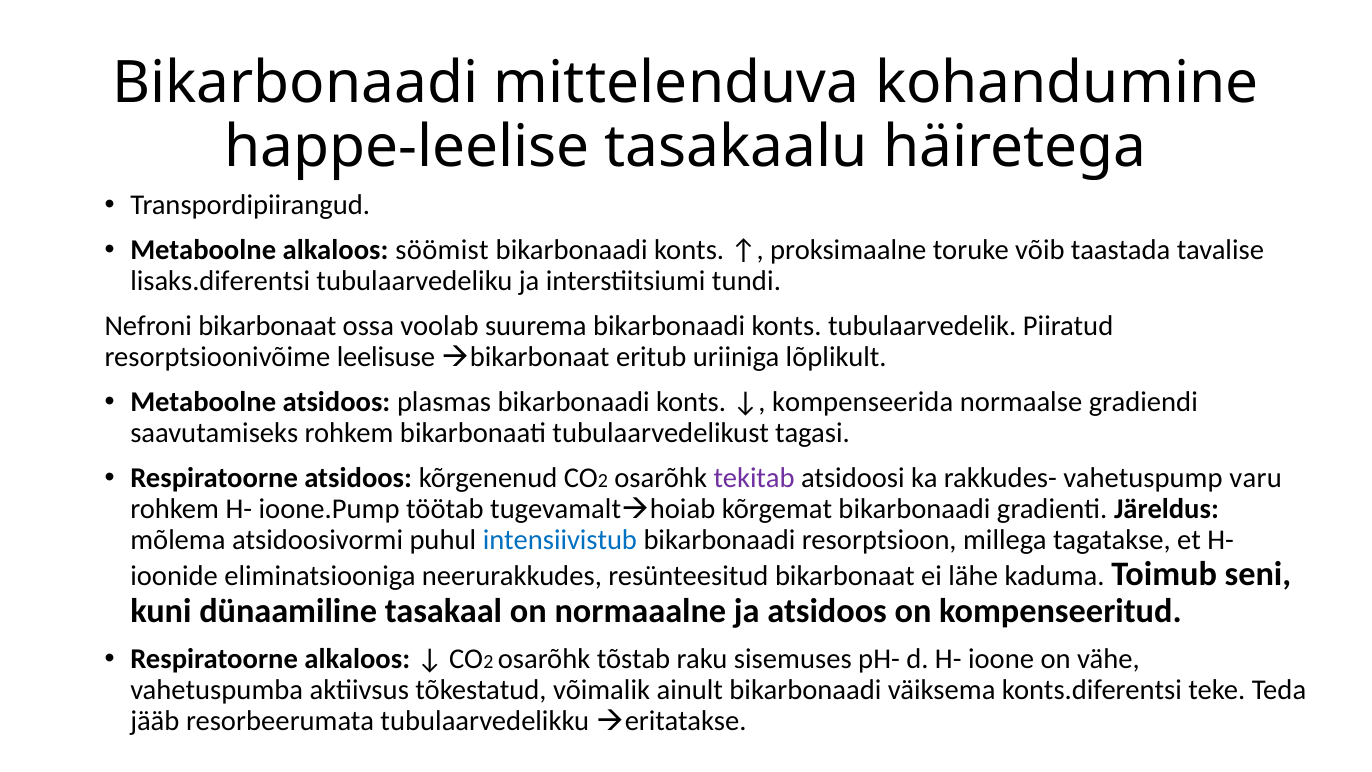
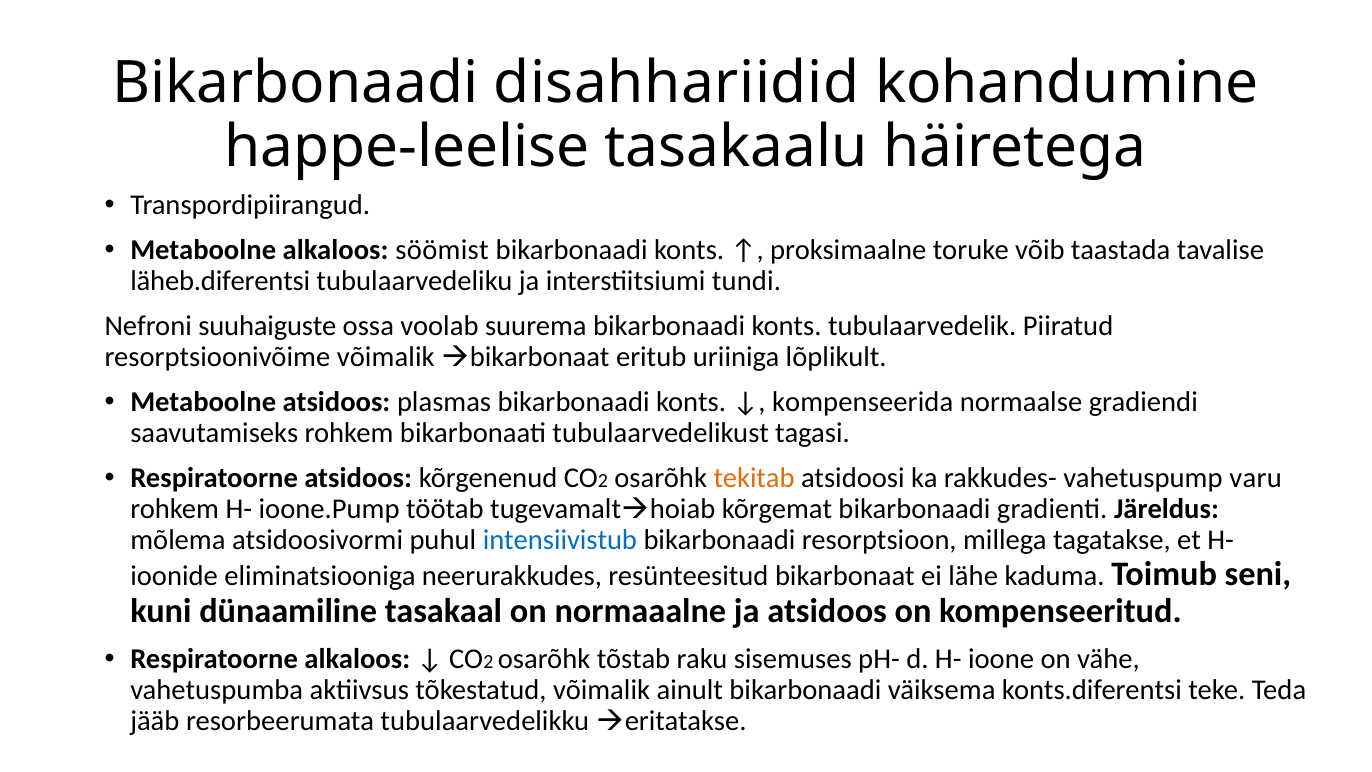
mittelenduva: mittelenduva -> disahhariidid
lisaks.diferentsi: lisaks.diferentsi -> läheb.diferentsi
Nefroni bikarbonaat: bikarbonaat -> suuhaiguste
resorptsioonivõime leelisuse: leelisuse -> võimalik
tekitab colour: purple -> orange
